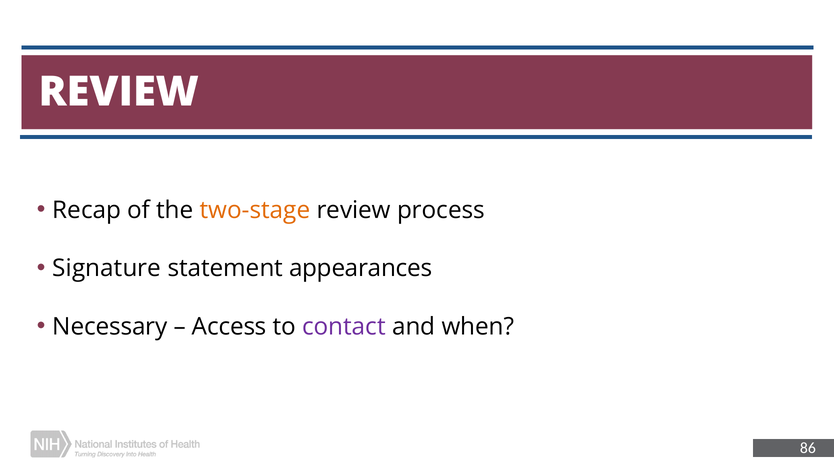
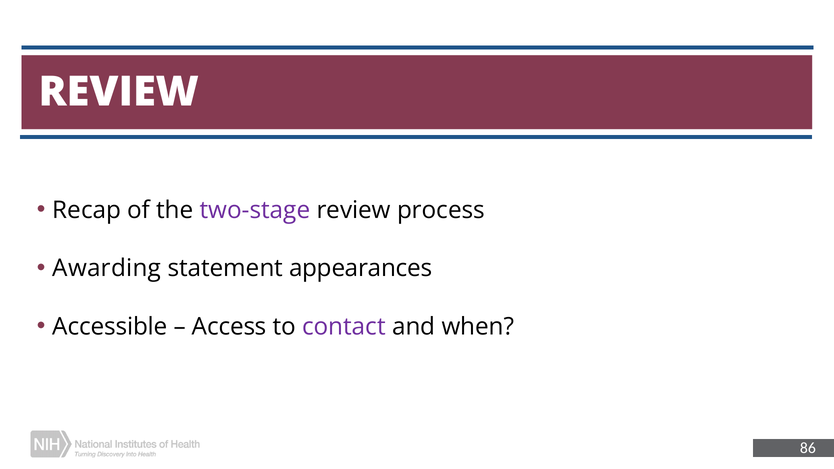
two-stage colour: orange -> purple
Signature: Signature -> Awarding
Necessary: Necessary -> Accessible
